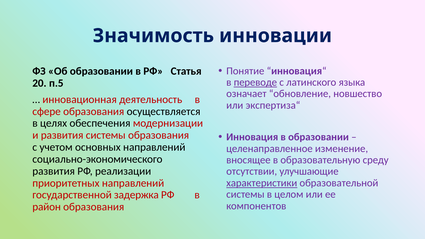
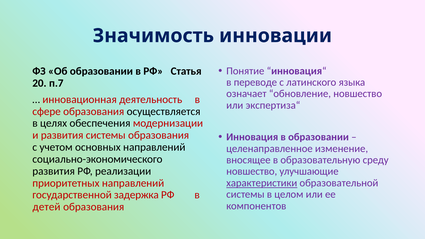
переводе underline: present -> none
п.5: п.5 -> п.7
отсутствии at (252, 172): отсутствии -> новшество
район: район -> детей
